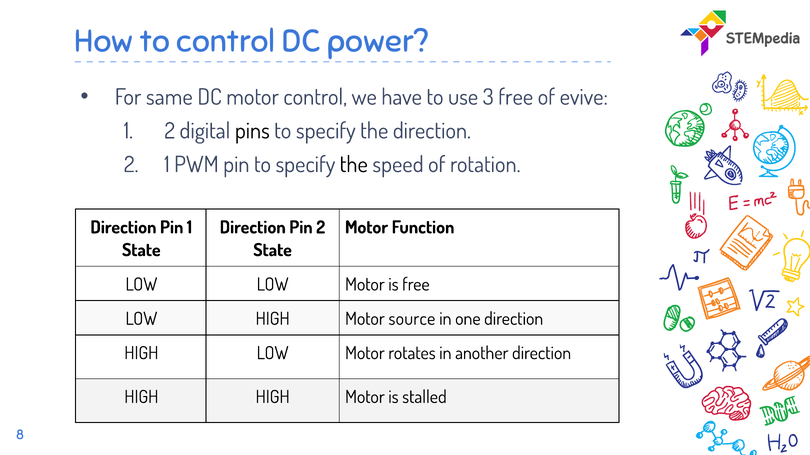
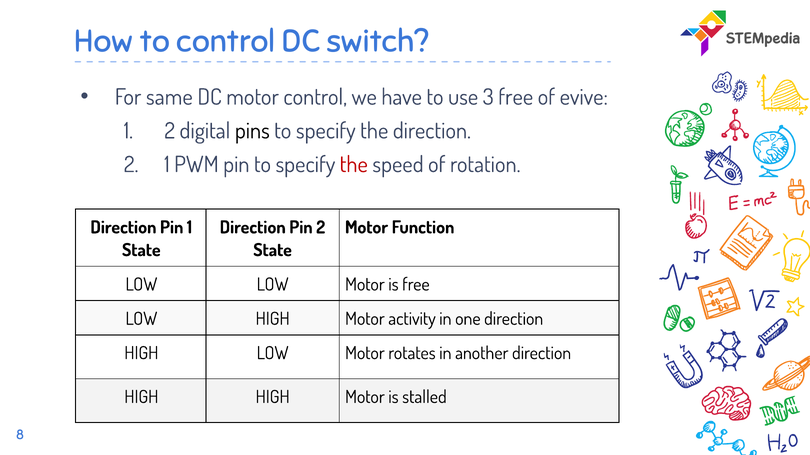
power: power -> switch
the at (354, 165) colour: black -> red
source: source -> activity
